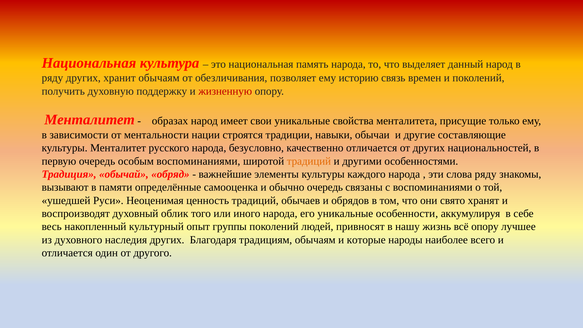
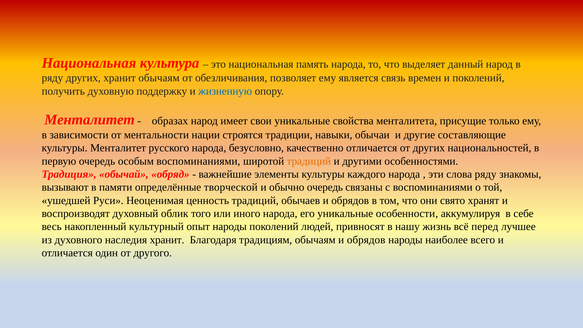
историю: историю -> является
жизненную colour: red -> blue
самооценка: самооценка -> творческой
опыт группы: группы -> народы
всё опору: опору -> перед
наследия других: других -> хранит
обычаям и которые: которые -> обрядов
